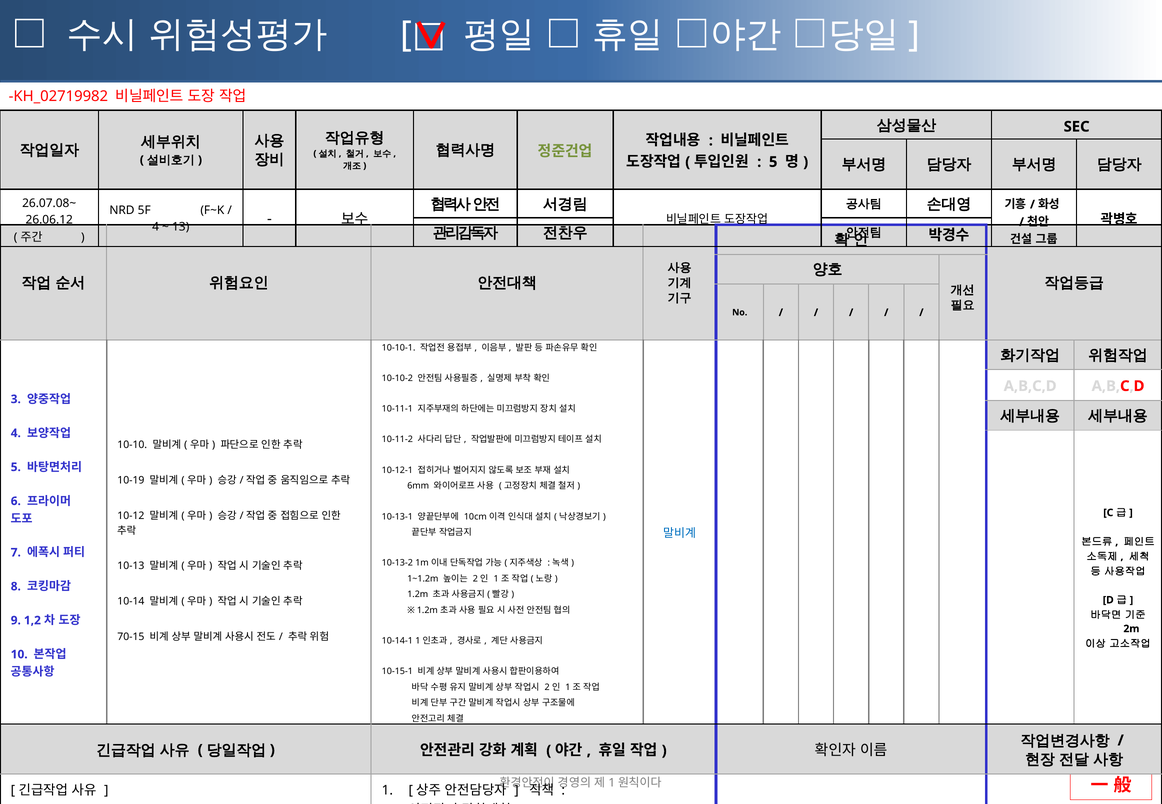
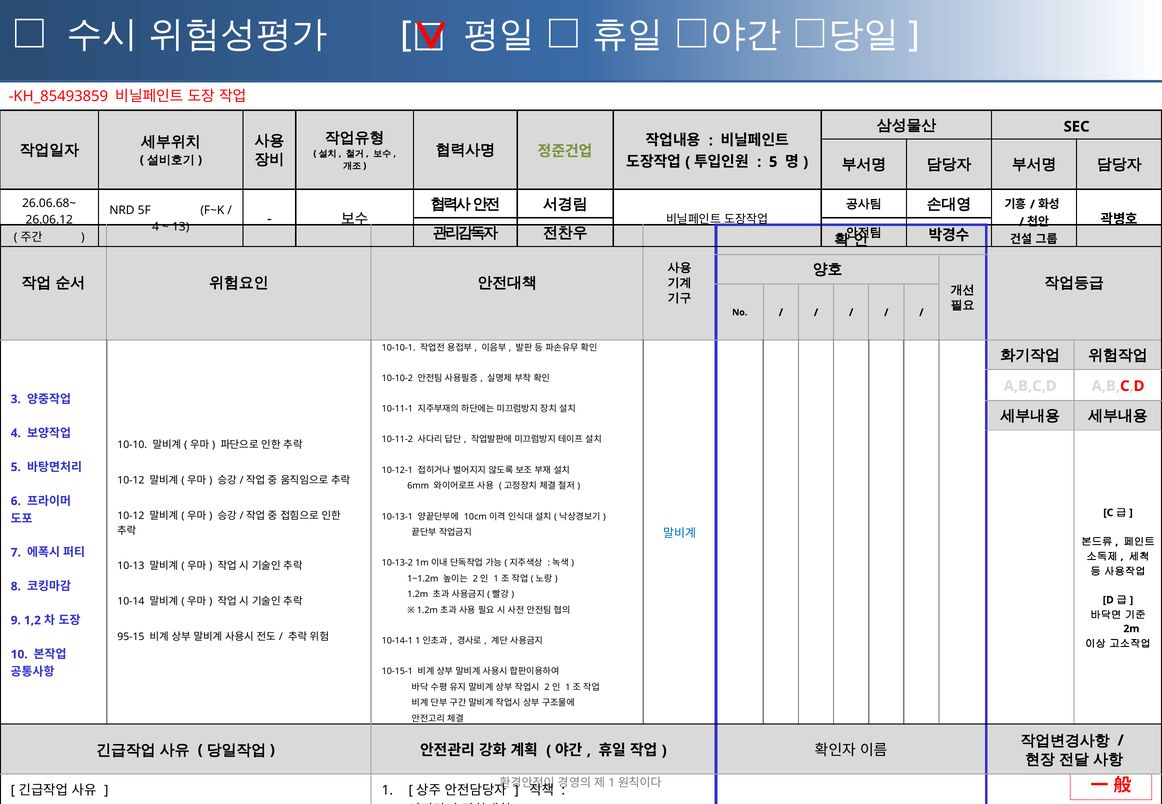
KH_02719982: KH_02719982 -> KH_85493859
26.07.08~: 26.07.08~ -> 26.06.68~
10-19 at (131, 480): 10-19 -> 10-12
70-15: 70-15 -> 95-15
